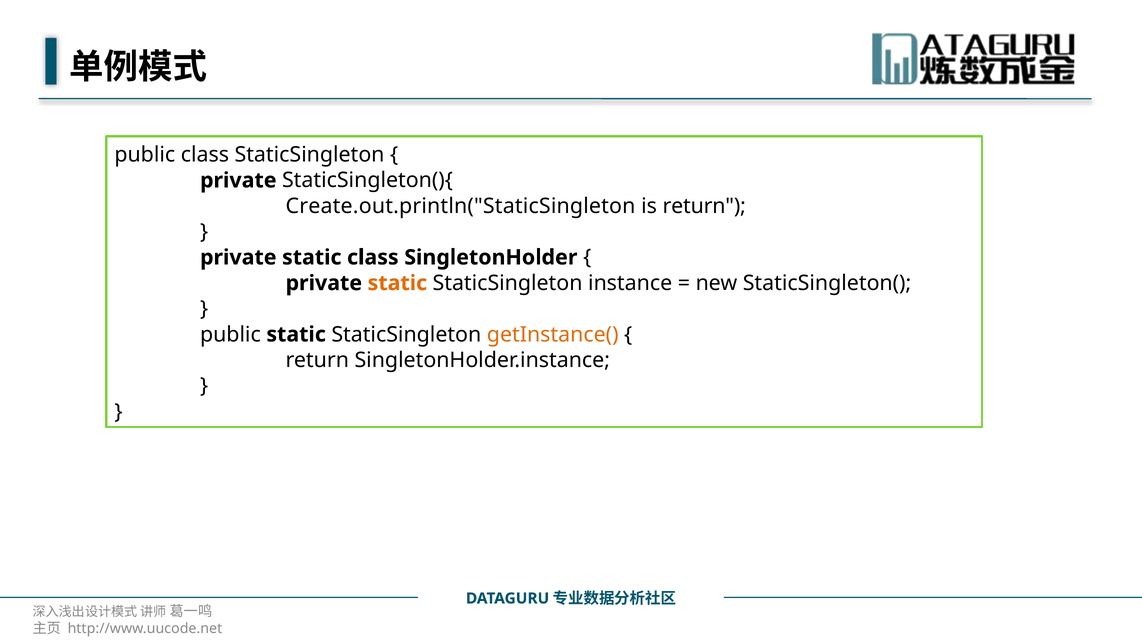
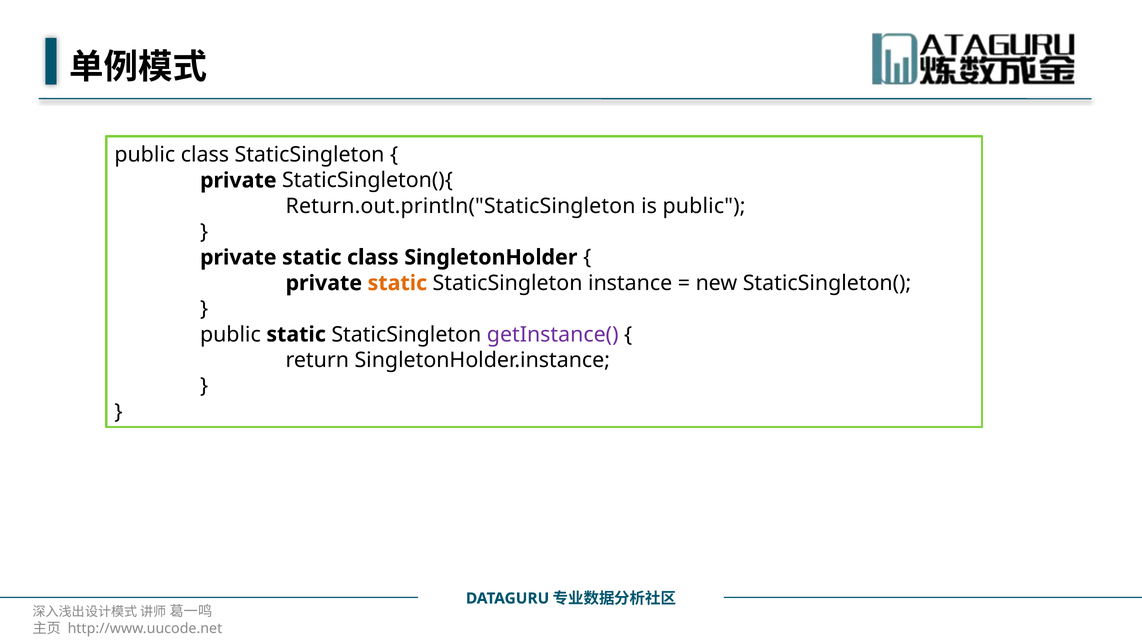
Create.out.println("StaticSingleton: Create.out.println("StaticSingleton -> Return.out.println("StaticSingleton
is return: return -> public
getInstance( colour: orange -> purple
